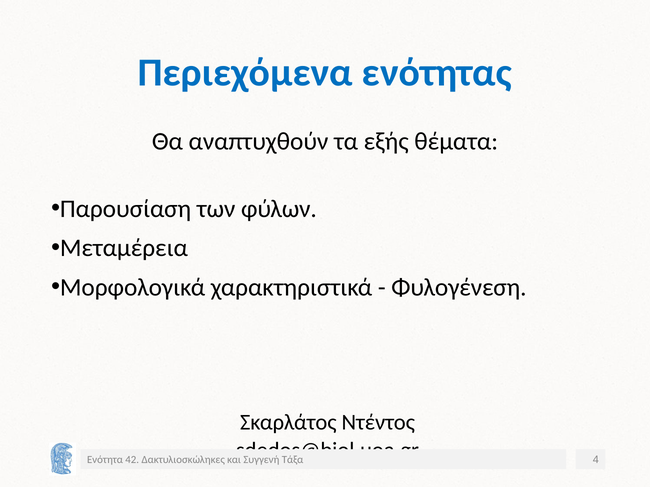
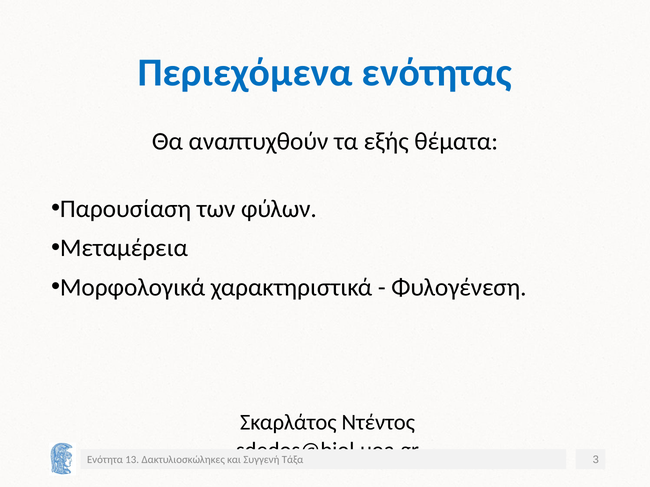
42: 42 -> 13
4: 4 -> 3
